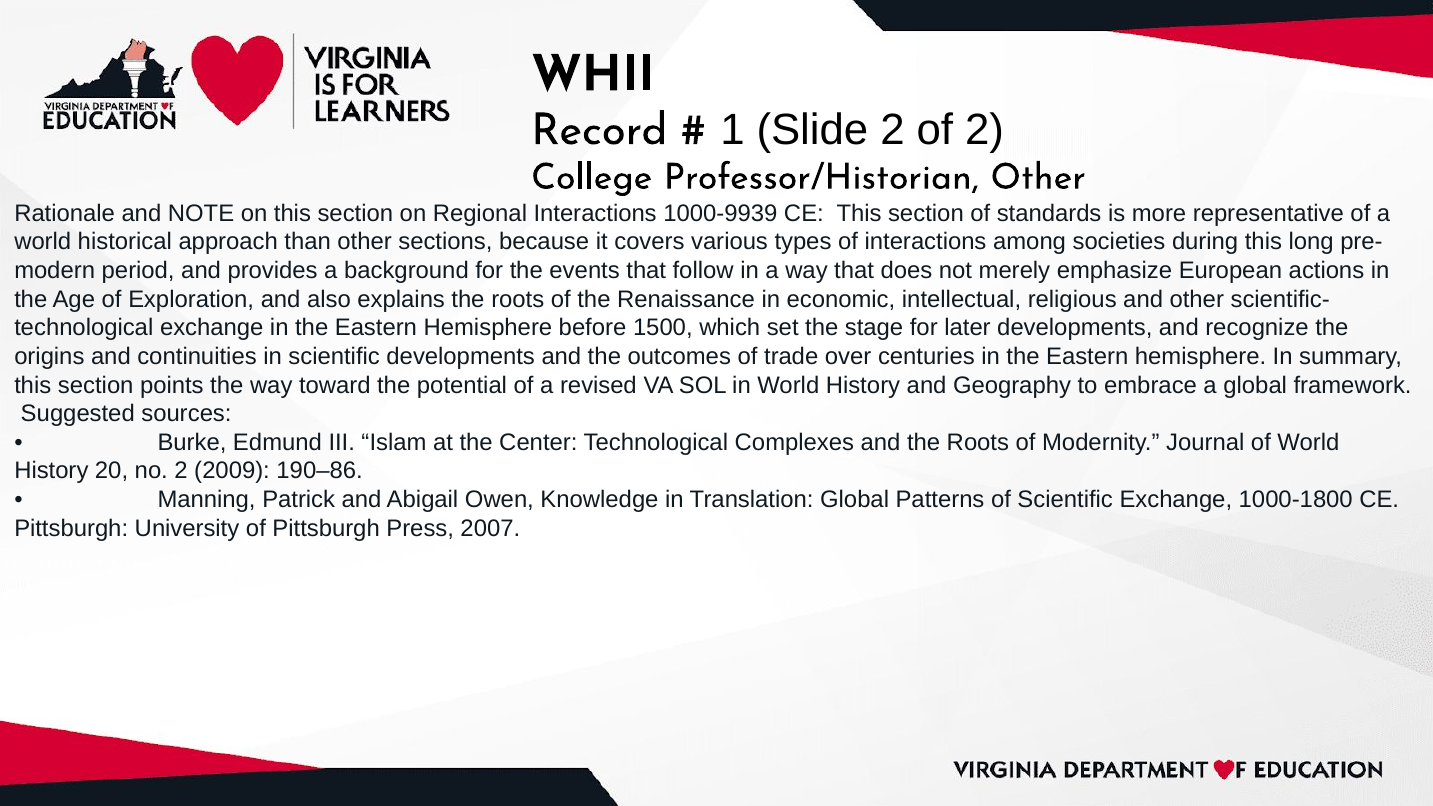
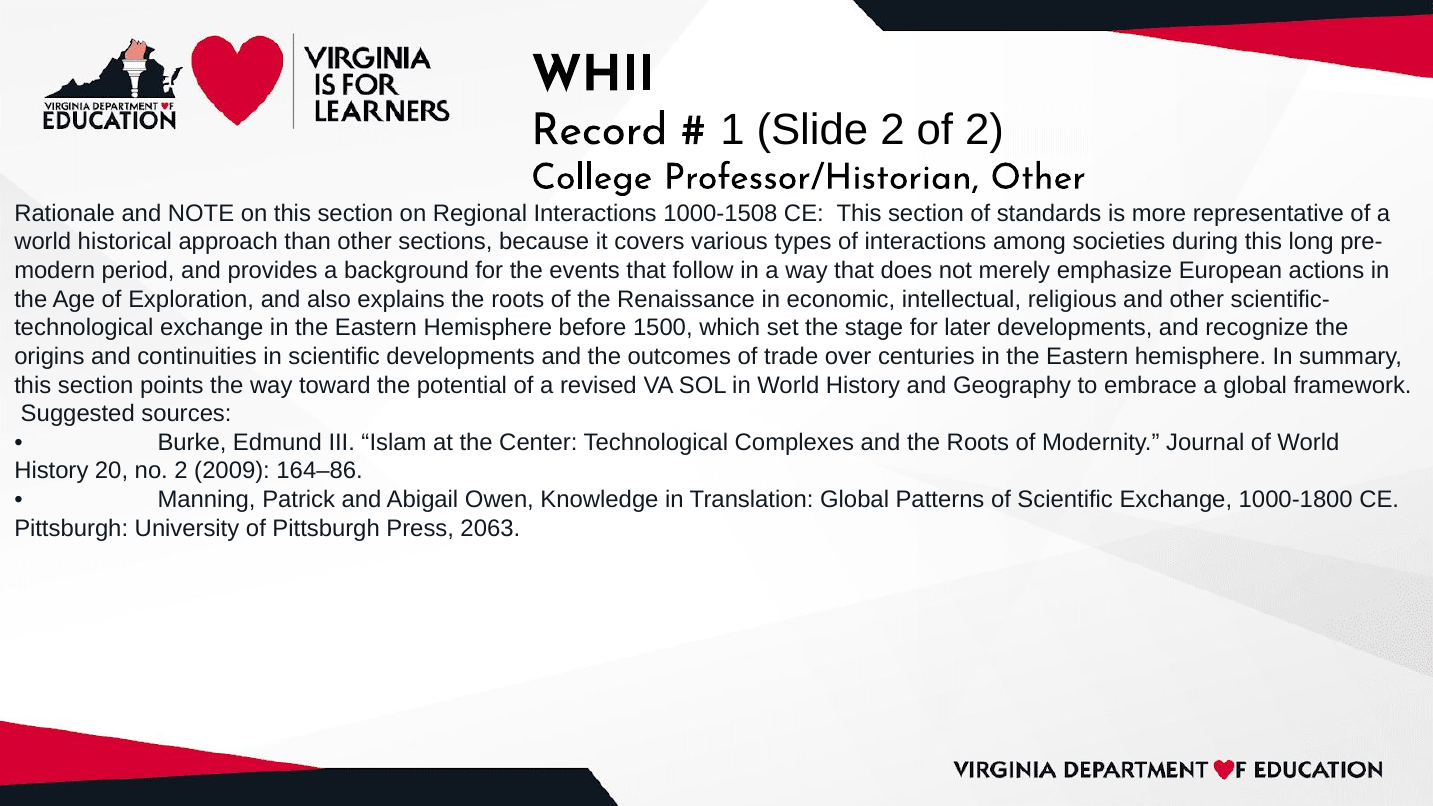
1000-9939: 1000-9939 -> 1000-1508
190–86: 190–86 -> 164–86
2007: 2007 -> 2063
